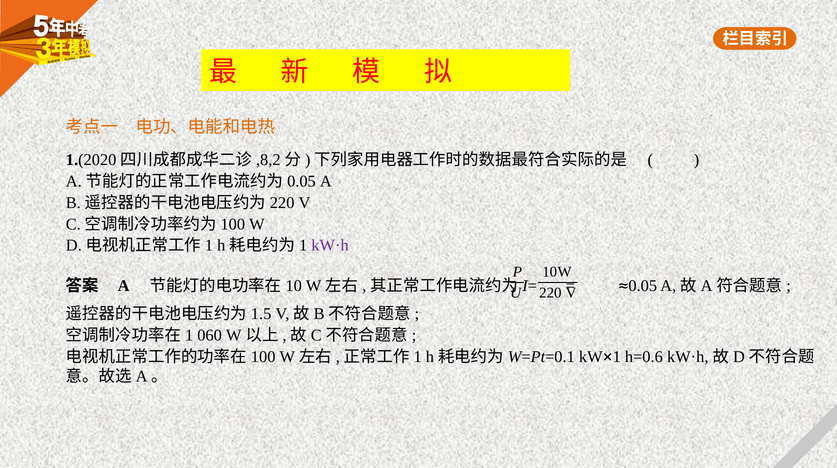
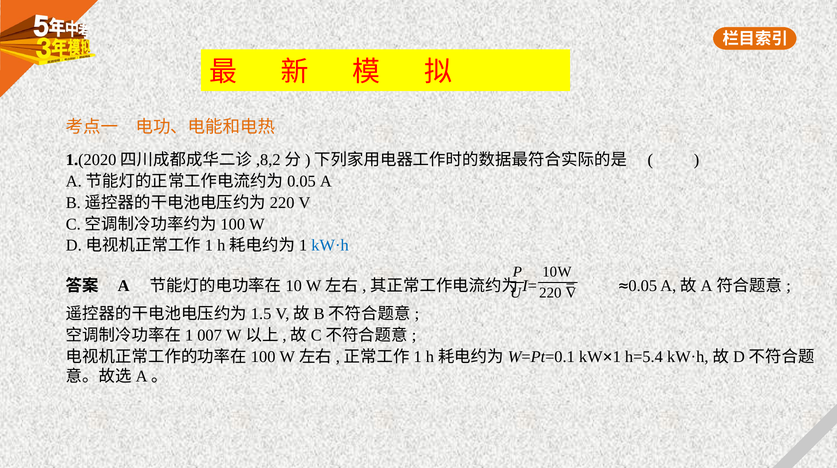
kW·h at (330, 246) colour: purple -> blue
060: 060 -> 007
h=0.6: h=0.6 -> h=5.4
